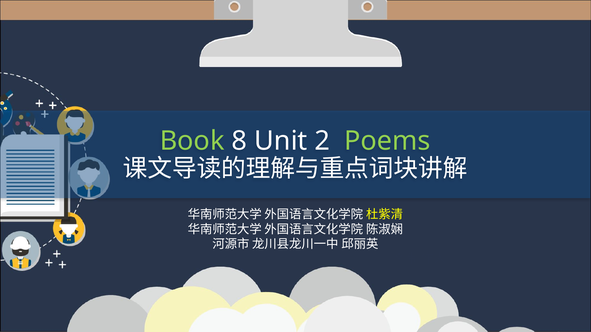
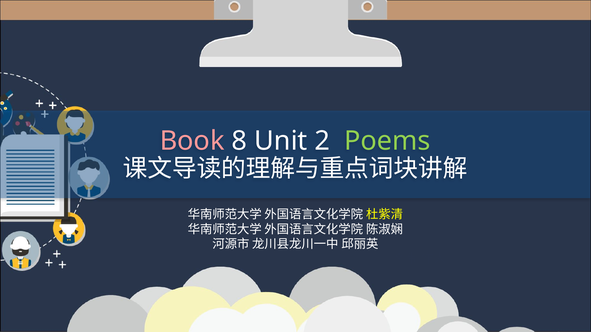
Book colour: light green -> pink
